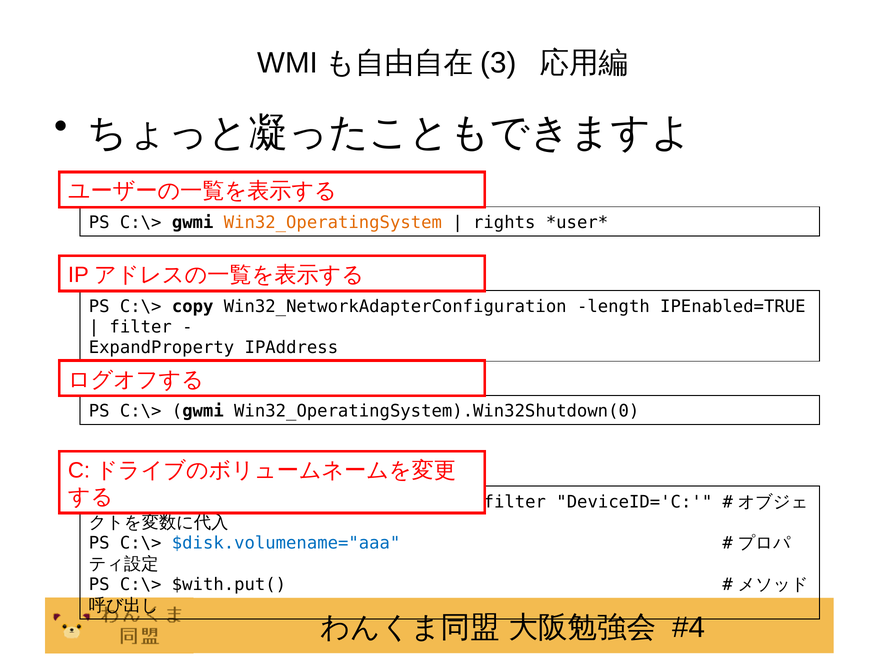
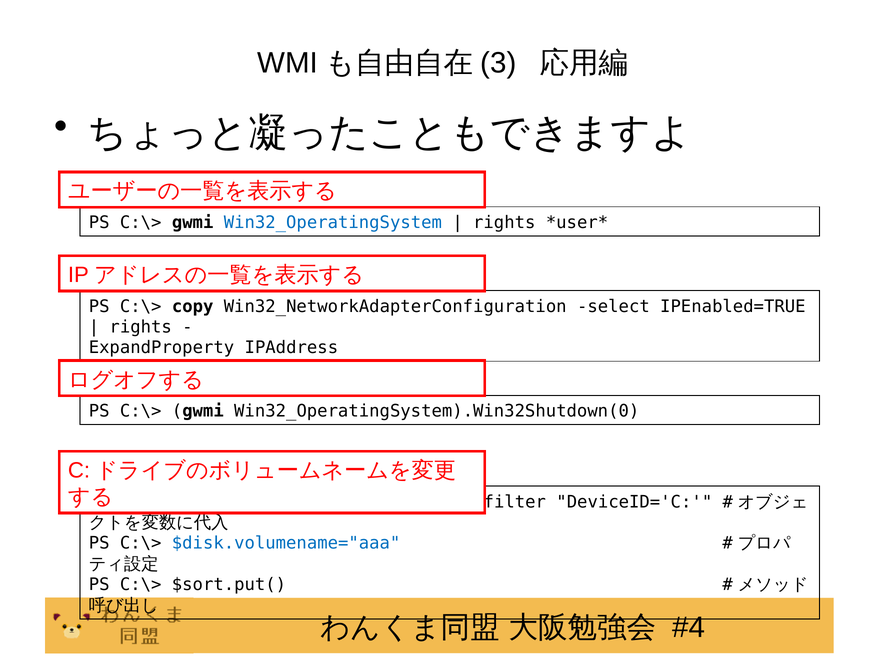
Win32_OperatingSystem colour: orange -> blue
length: length -> select
filter at (141, 327): filter -> rights
$with.put(: $with.put( -> $sort.put(
